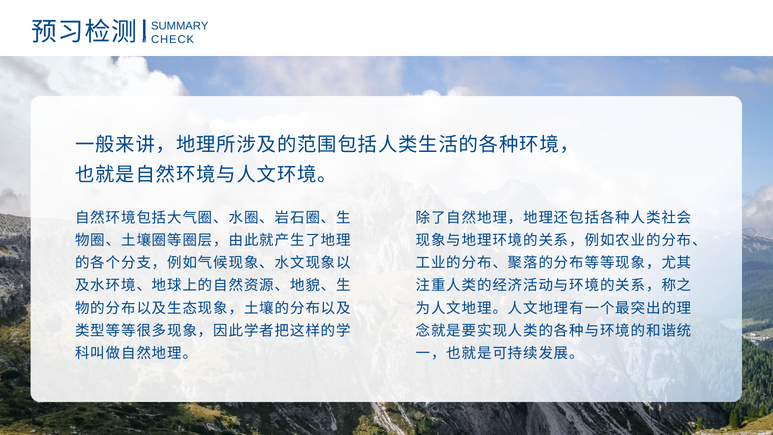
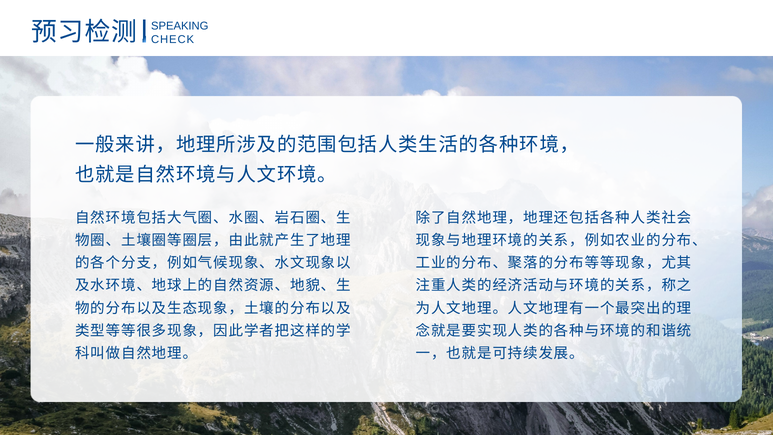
SUMMARY: SUMMARY -> SPEAKING
